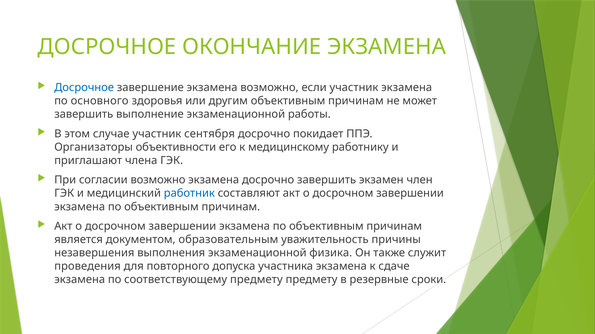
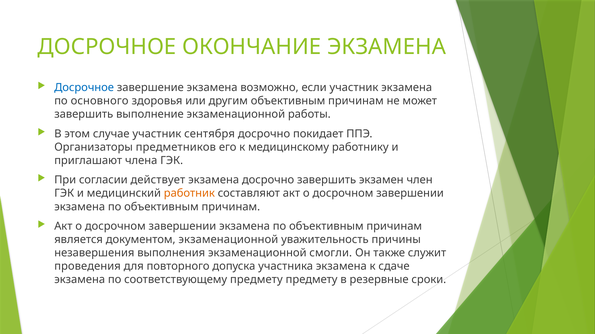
объективности: объективности -> предметников
согласии возможно: возможно -> действует
работник colour: blue -> orange
документом образовательным: образовательным -> экзаменационной
физика: физика -> смогли
